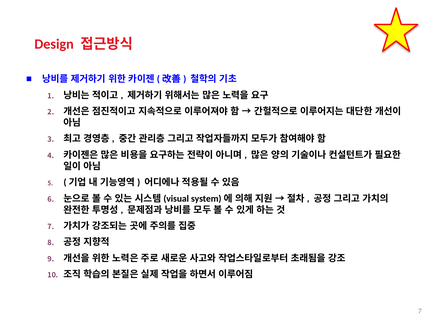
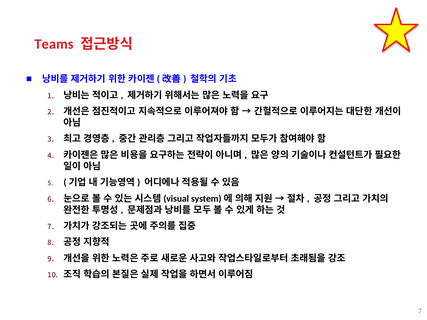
Design: Design -> Teams
